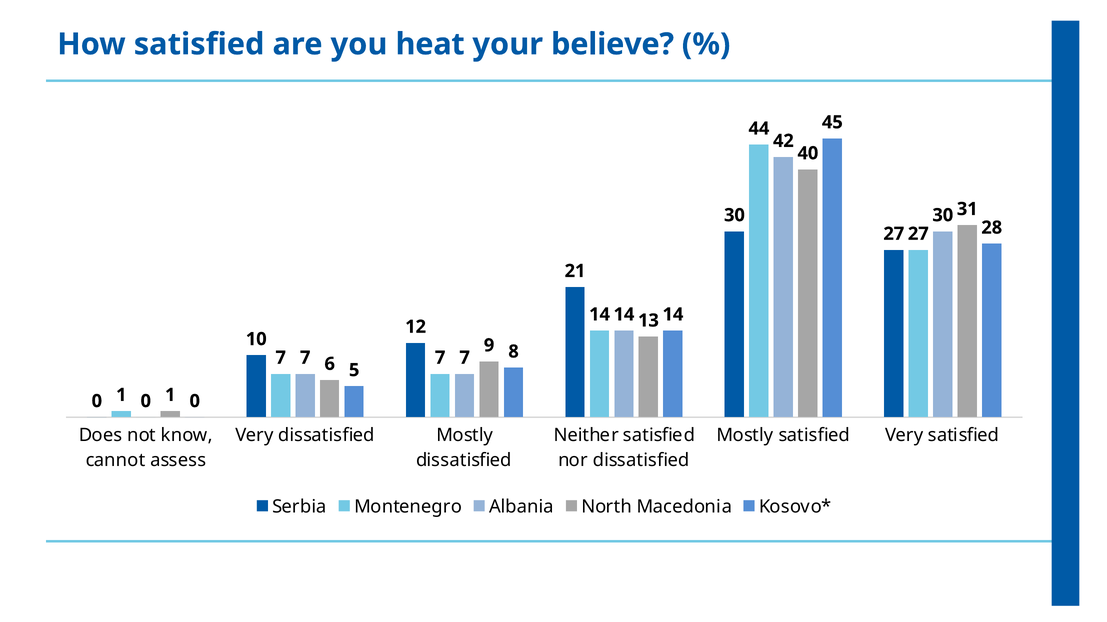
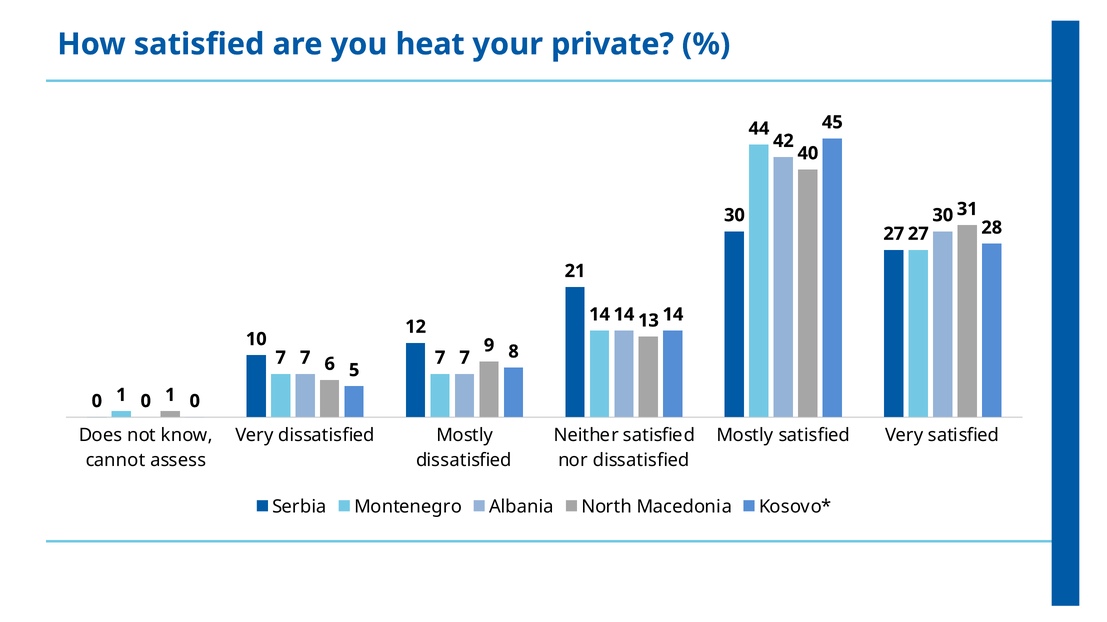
believe: believe -> private
